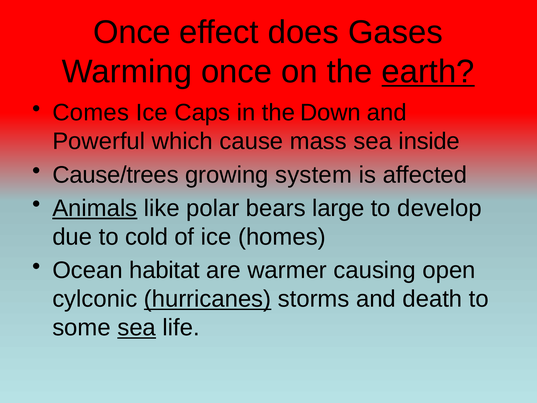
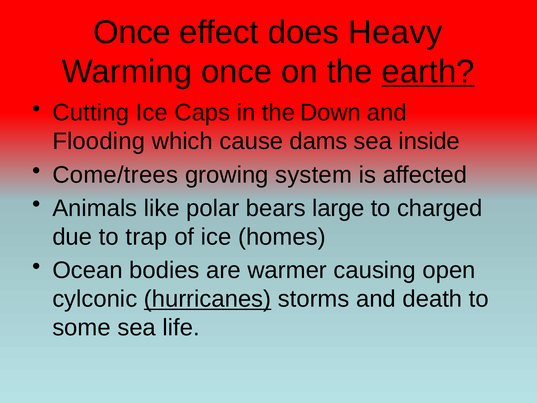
Gases: Gases -> Heavy
Comes: Comes -> Cutting
Powerful: Powerful -> Flooding
mass: mass -> dams
Cause/trees: Cause/trees -> Come/trees
Animals underline: present -> none
develop: develop -> charged
cold: cold -> trap
habitat: habitat -> bodies
sea at (137, 328) underline: present -> none
